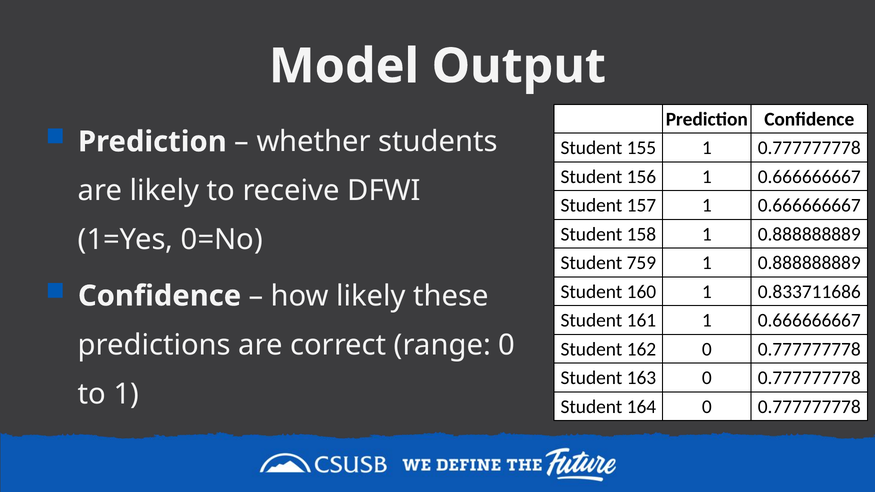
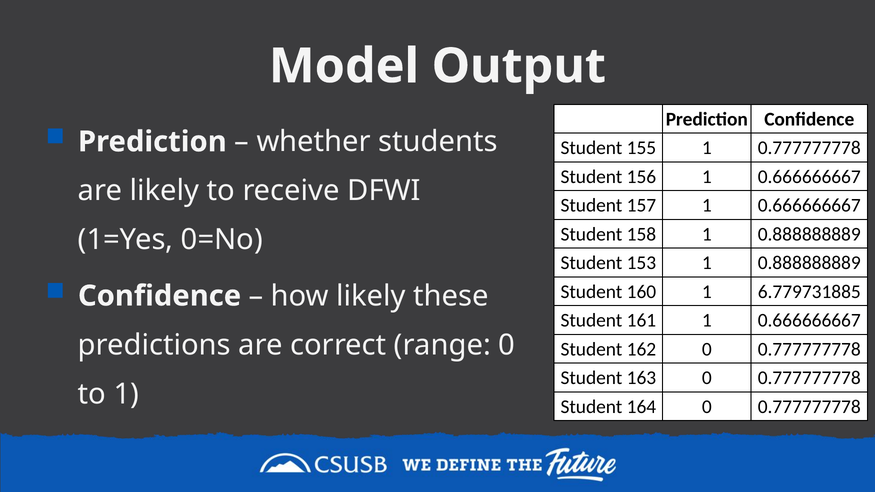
759: 759 -> 153
0.833711686: 0.833711686 -> 6.779731885
